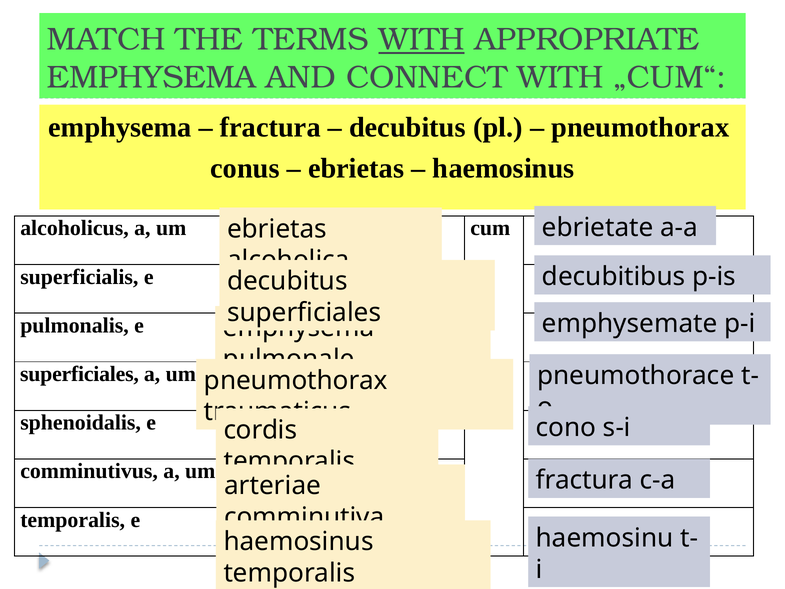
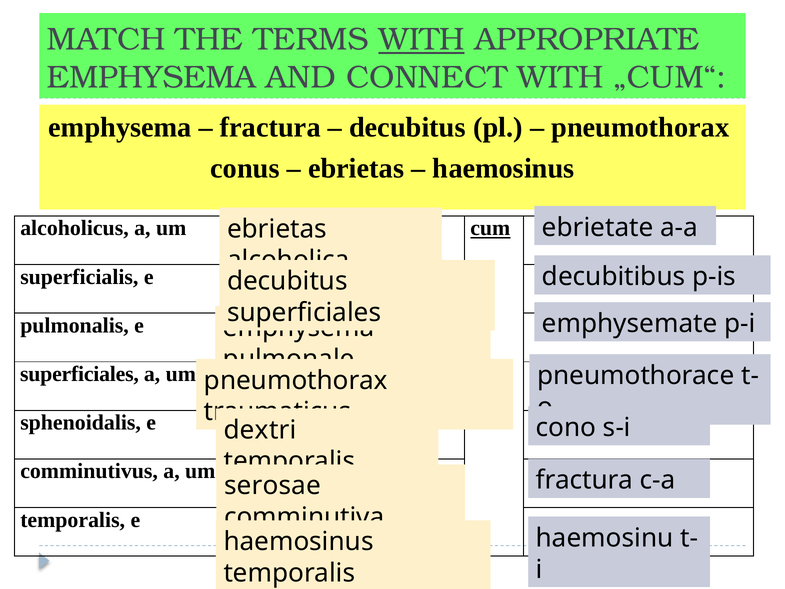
cum underline: none -> present
cordis: cordis -> dextri
arteriae: arteriae -> serosae
